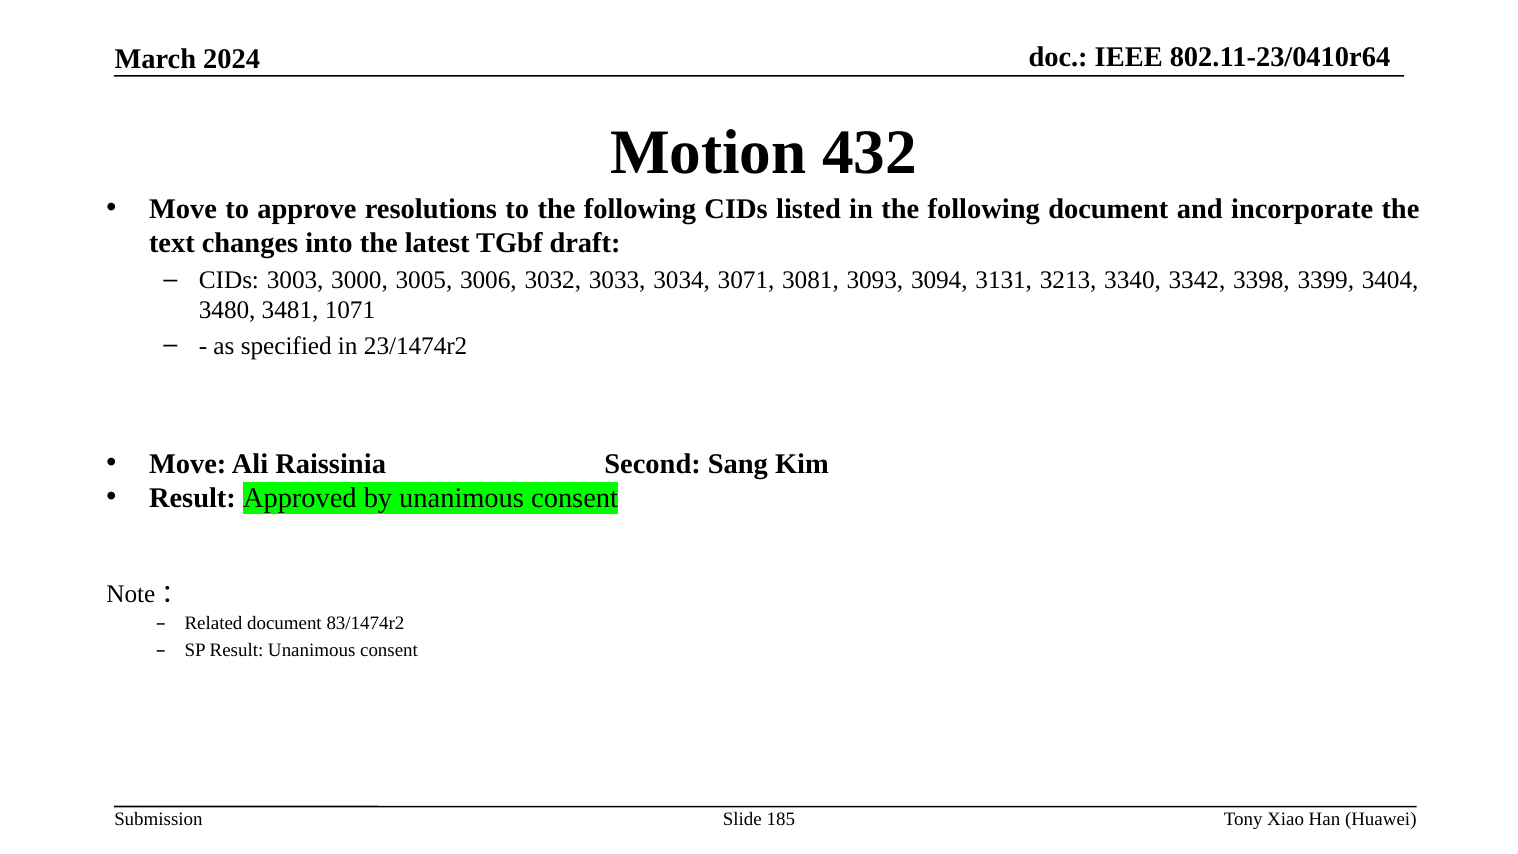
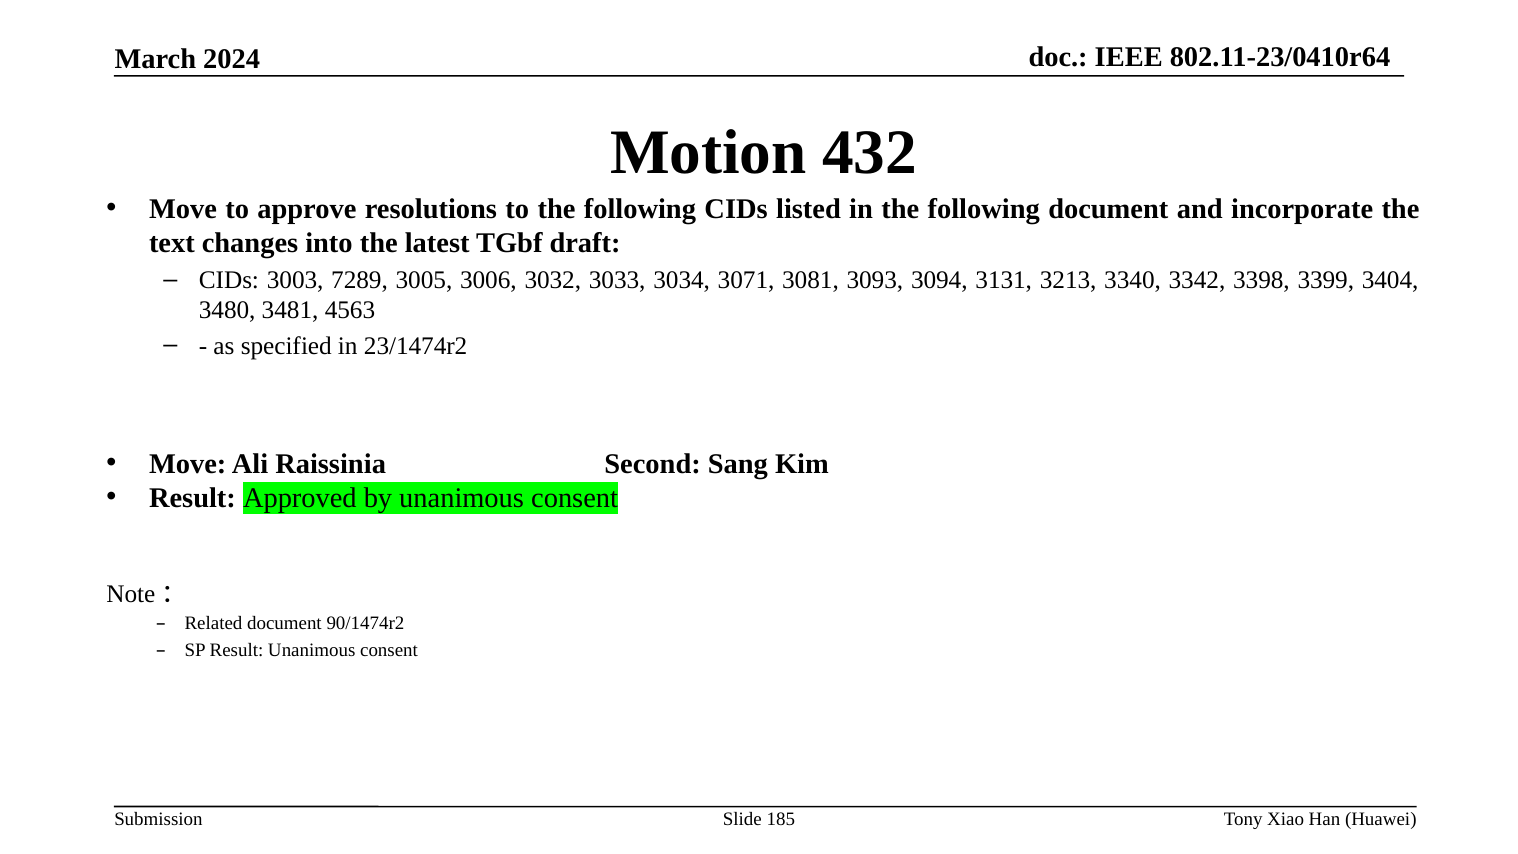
3000: 3000 -> 7289
1071: 1071 -> 4563
83/1474r2: 83/1474r2 -> 90/1474r2
